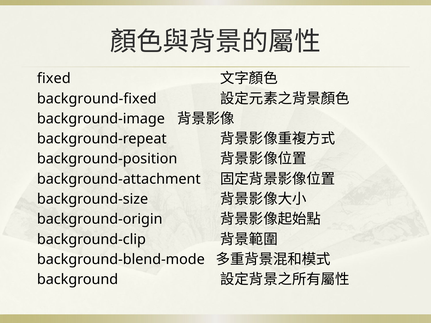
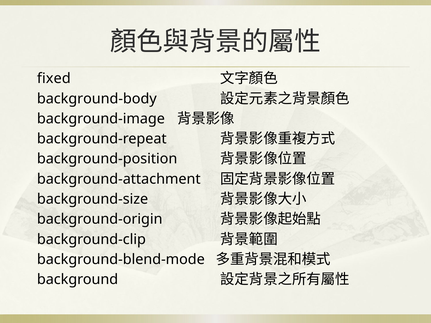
background-fixed: background-fixed -> background-body
